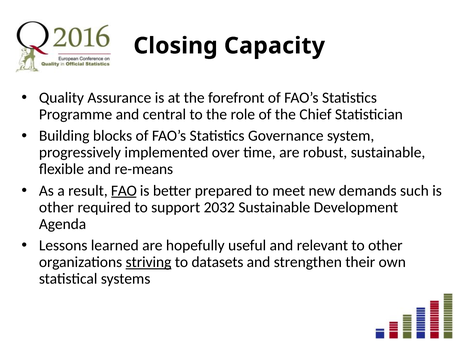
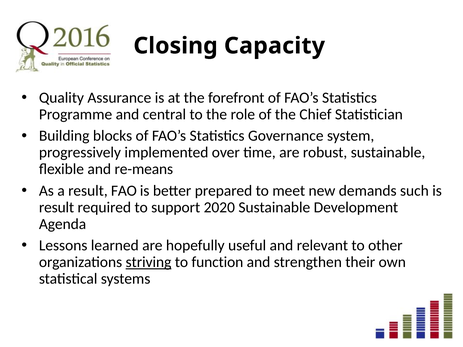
FAO underline: present -> none
other at (56, 207): other -> result
2032: 2032 -> 2020
datasets: datasets -> function
